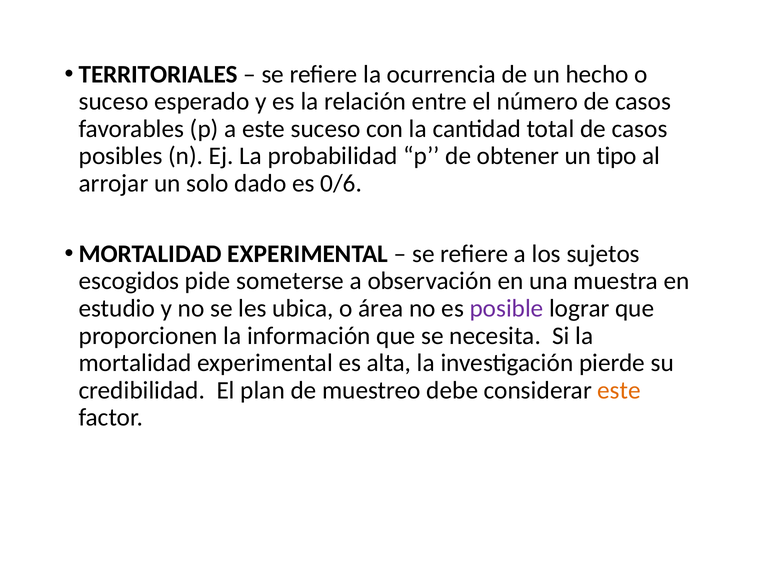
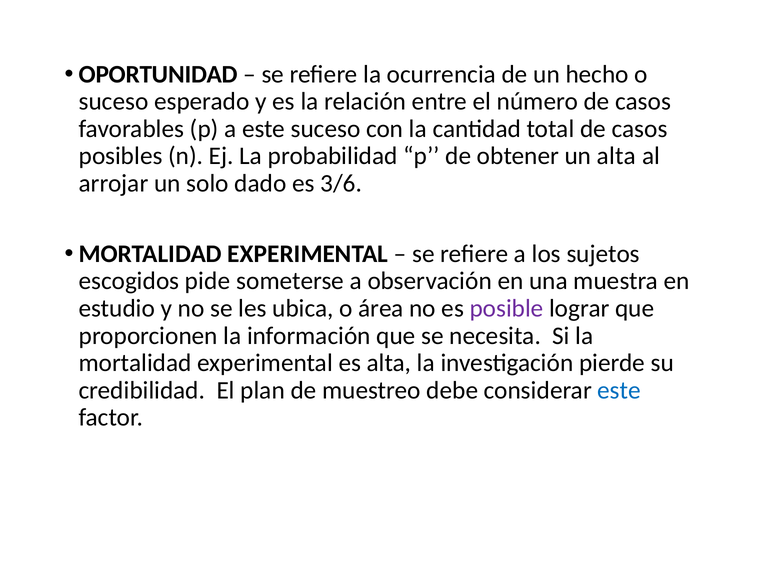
TERRITORIALES: TERRITORIALES -> OPORTUNIDAD
un tipo: tipo -> alta
0/6: 0/6 -> 3/6
este at (619, 391) colour: orange -> blue
